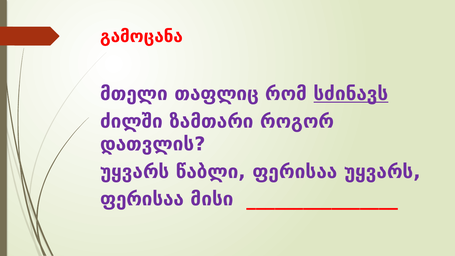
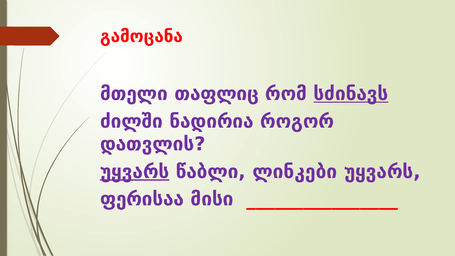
ზამთარი: ზამთარი -> ნადირია
უყვარს at (135, 172) underline: none -> present
წაბლი ფერისაა: ფერისაა -> ლინკები
